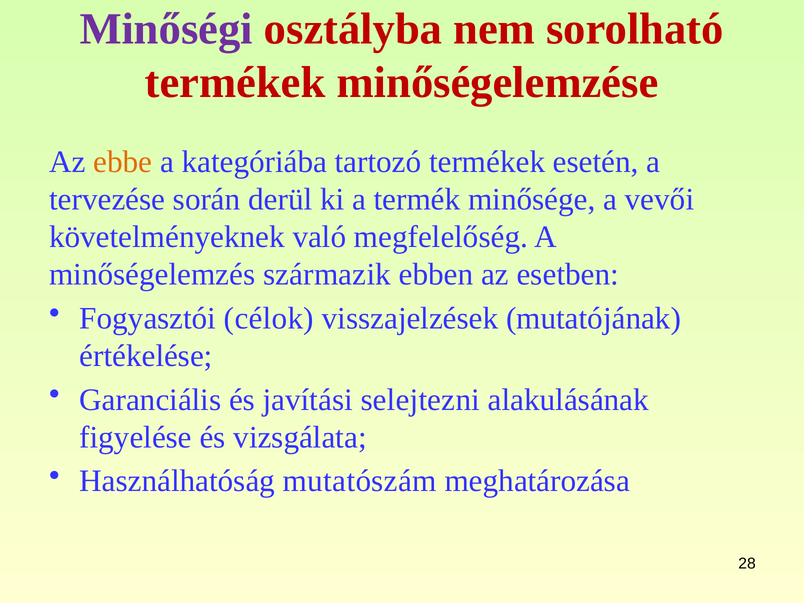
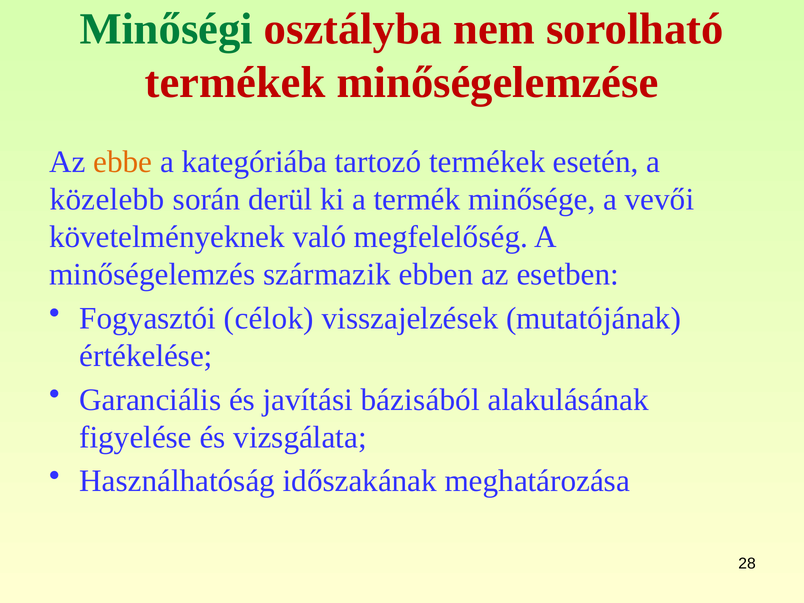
Minőségi colour: purple -> green
tervezése: tervezése -> közelebb
selejtezni: selejtezni -> bázisából
mutatószám: mutatószám -> időszakának
